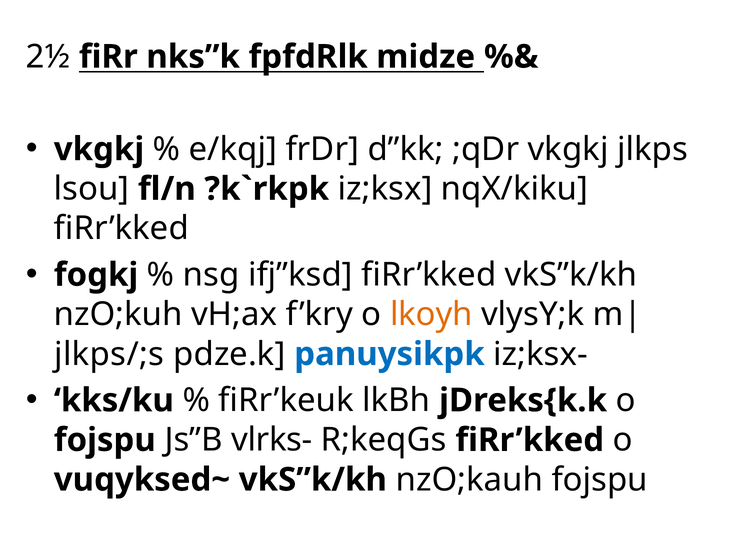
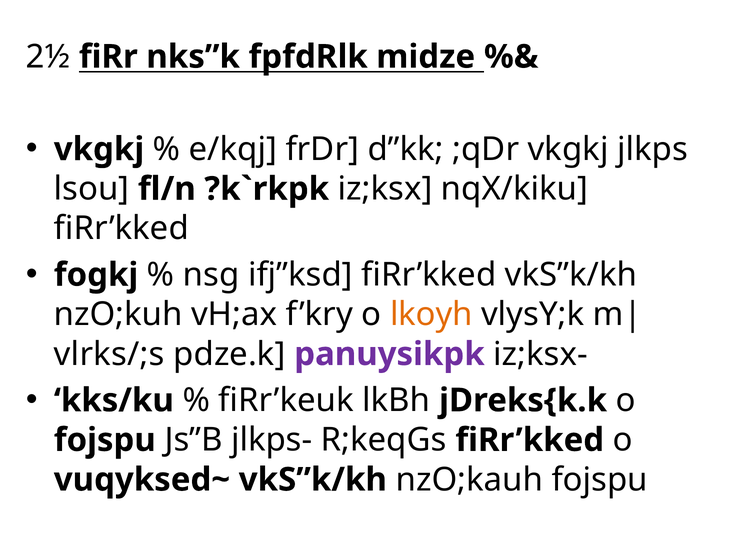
jlkps/;s: jlkps/;s -> vlrks/;s
panuysikpk colour: blue -> purple
vlrks-: vlrks- -> jlkps-
